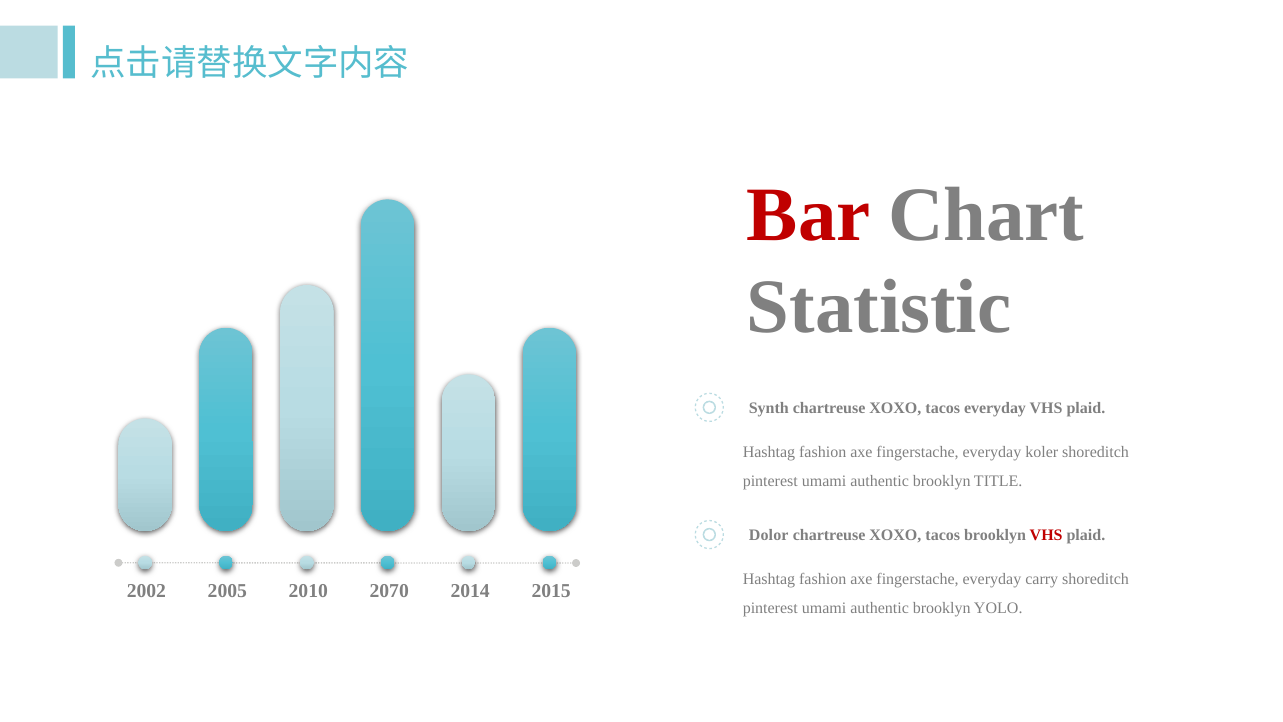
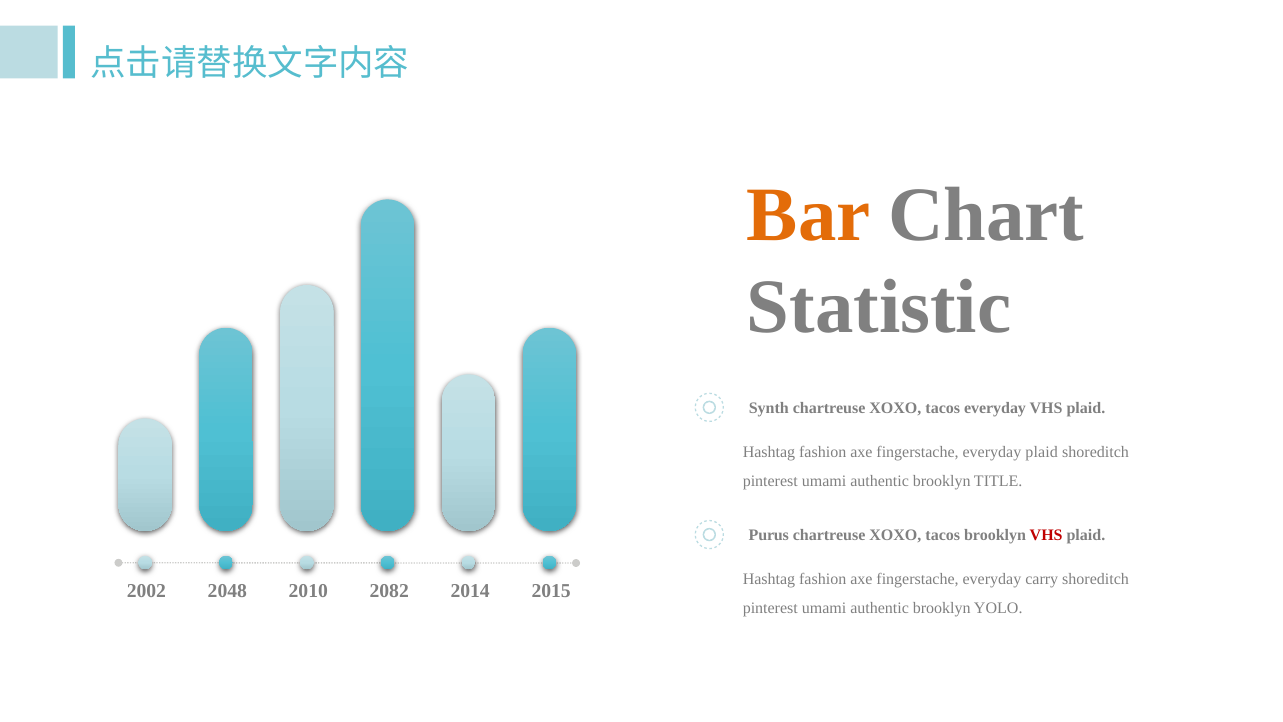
Bar colour: red -> orange
everyday koler: koler -> plaid
Dolor: Dolor -> Purus
2005: 2005 -> 2048
2070: 2070 -> 2082
